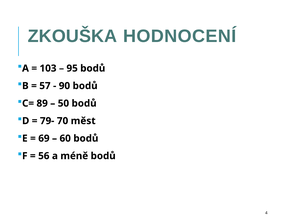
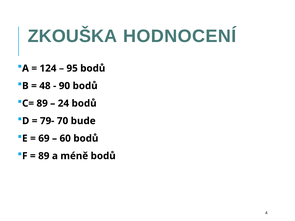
103: 103 -> 124
57: 57 -> 48
50: 50 -> 24
měst: měst -> bude
56 at (44, 156): 56 -> 89
